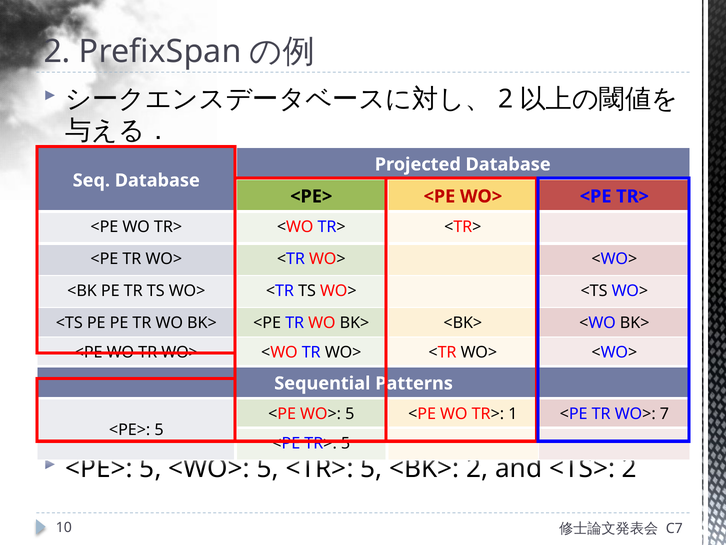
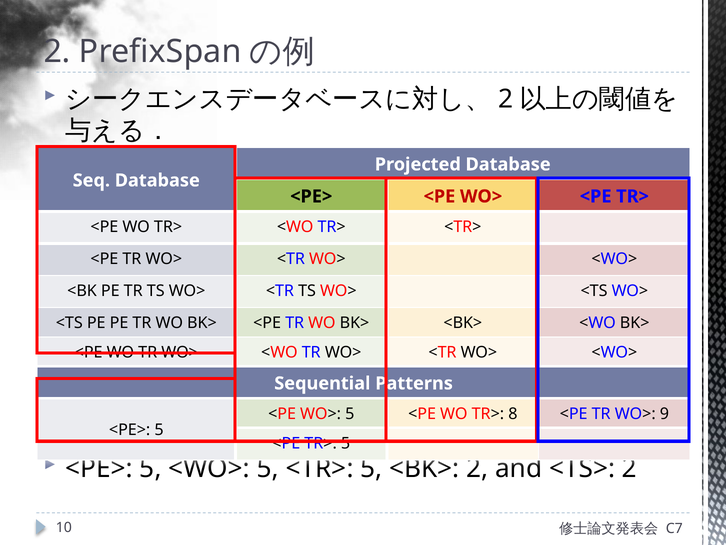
1: 1 -> 8
7: 7 -> 9
